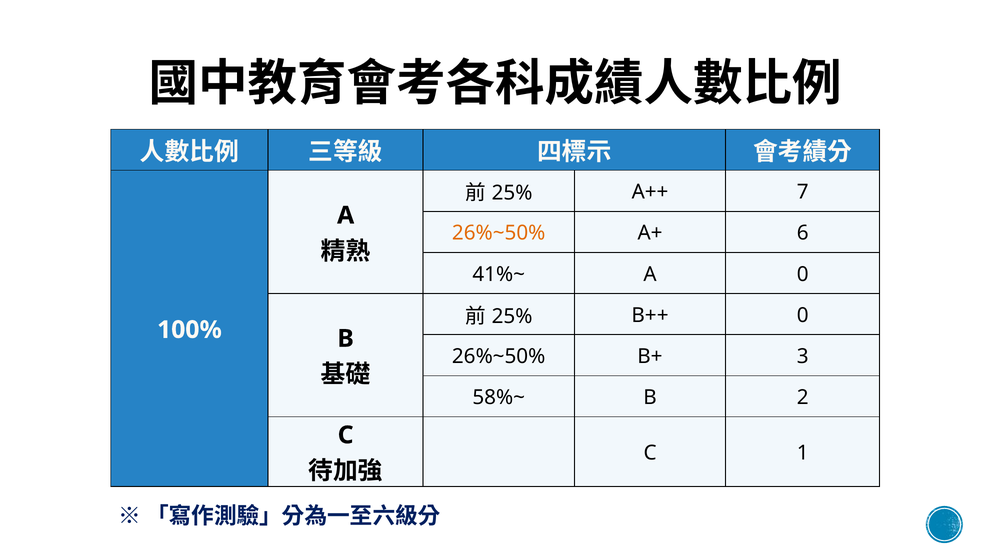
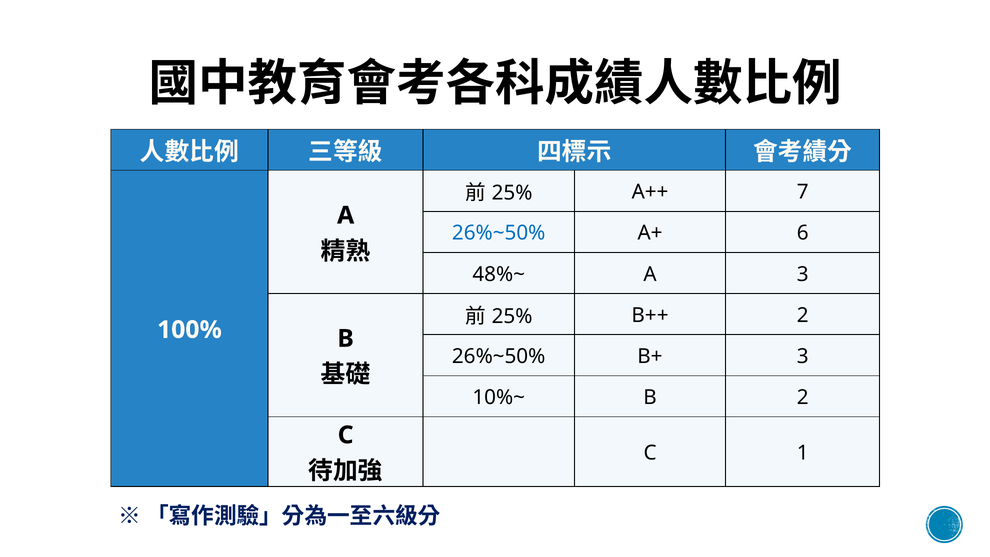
26%~50% at (499, 233) colour: orange -> blue
41%~: 41%~ -> 48%~
A 0: 0 -> 3
B++ 0: 0 -> 2
58%~: 58%~ -> 10%~
